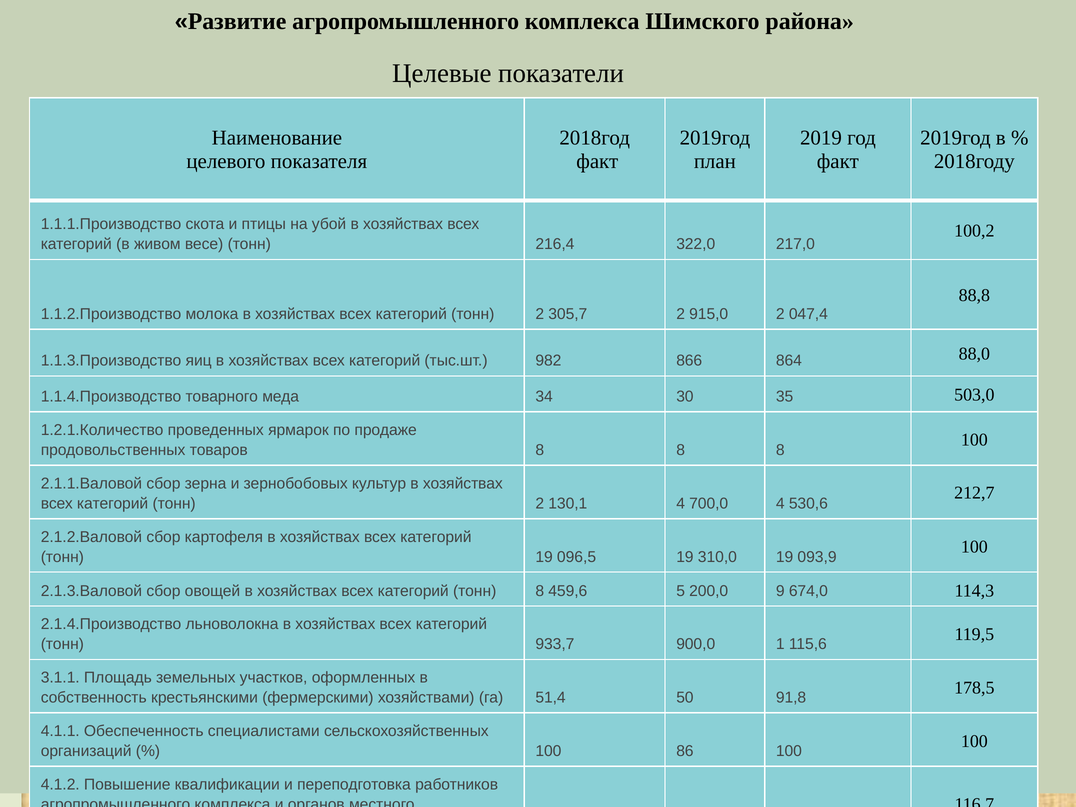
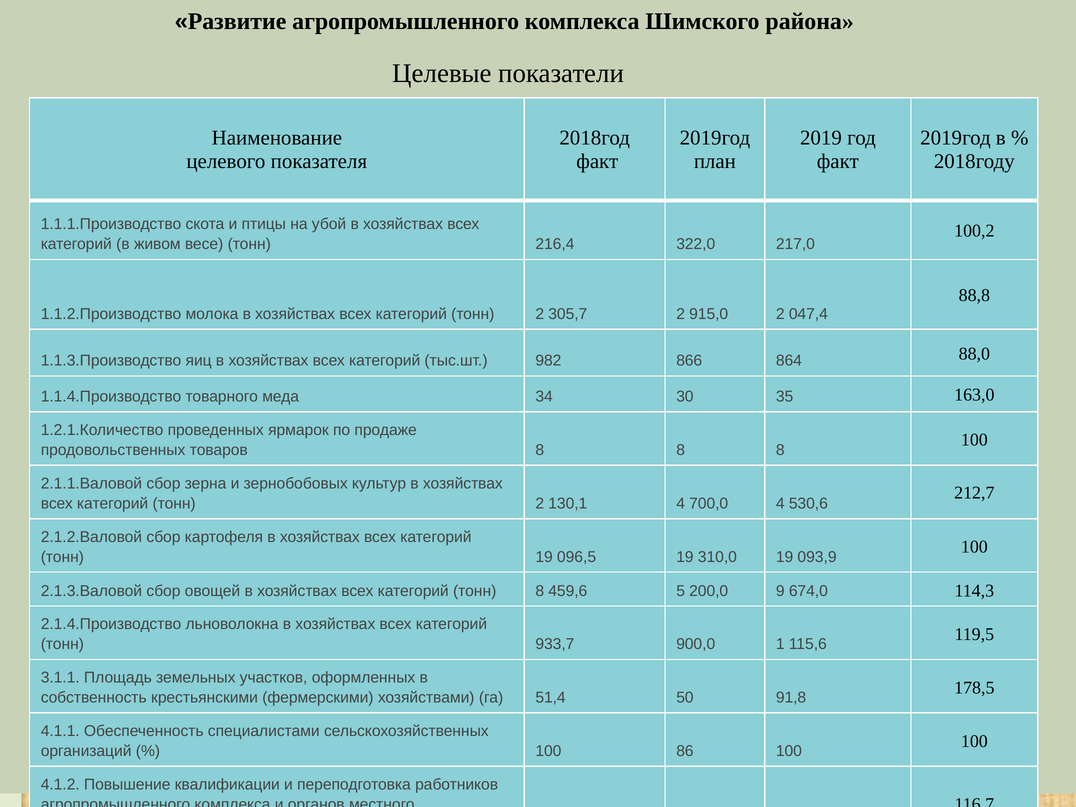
503,0: 503,0 -> 163,0
